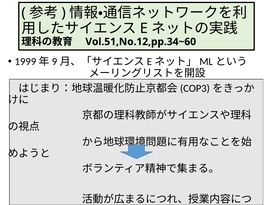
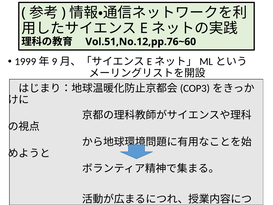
Vol.51,No.12,pp.34~60: Vol.51,No.12,pp.34~60 -> Vol.51,No.12,pp.76~60
